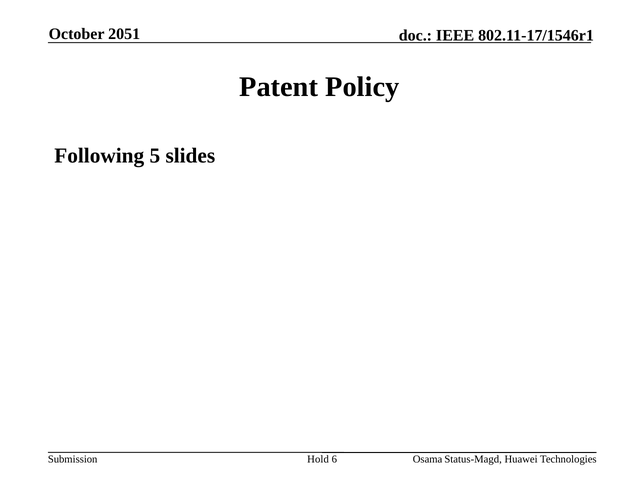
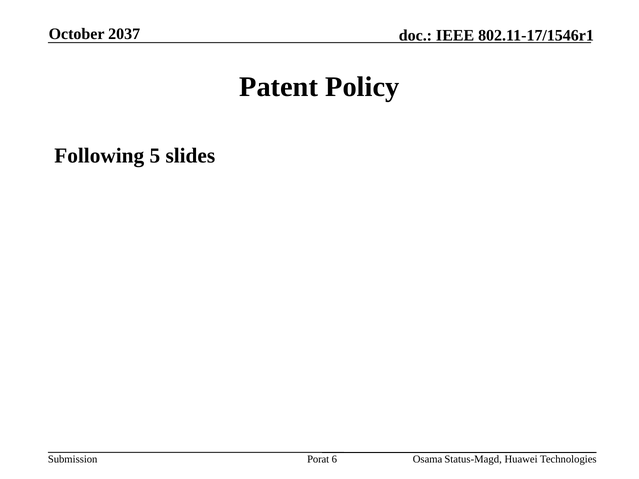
2051: 2051 -> 2037
Hold: Hold -> Porat
